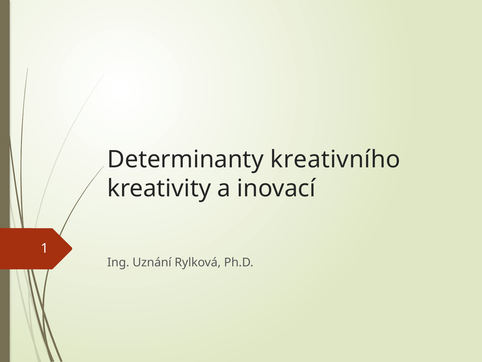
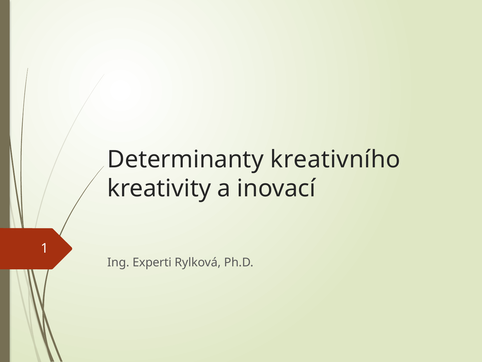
Uznání: Uznání -> Experti
